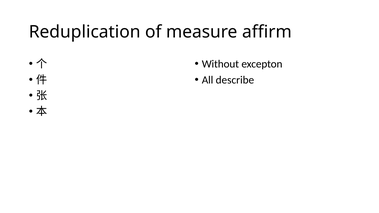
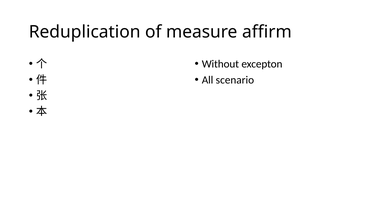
describe: describe -> scenario
